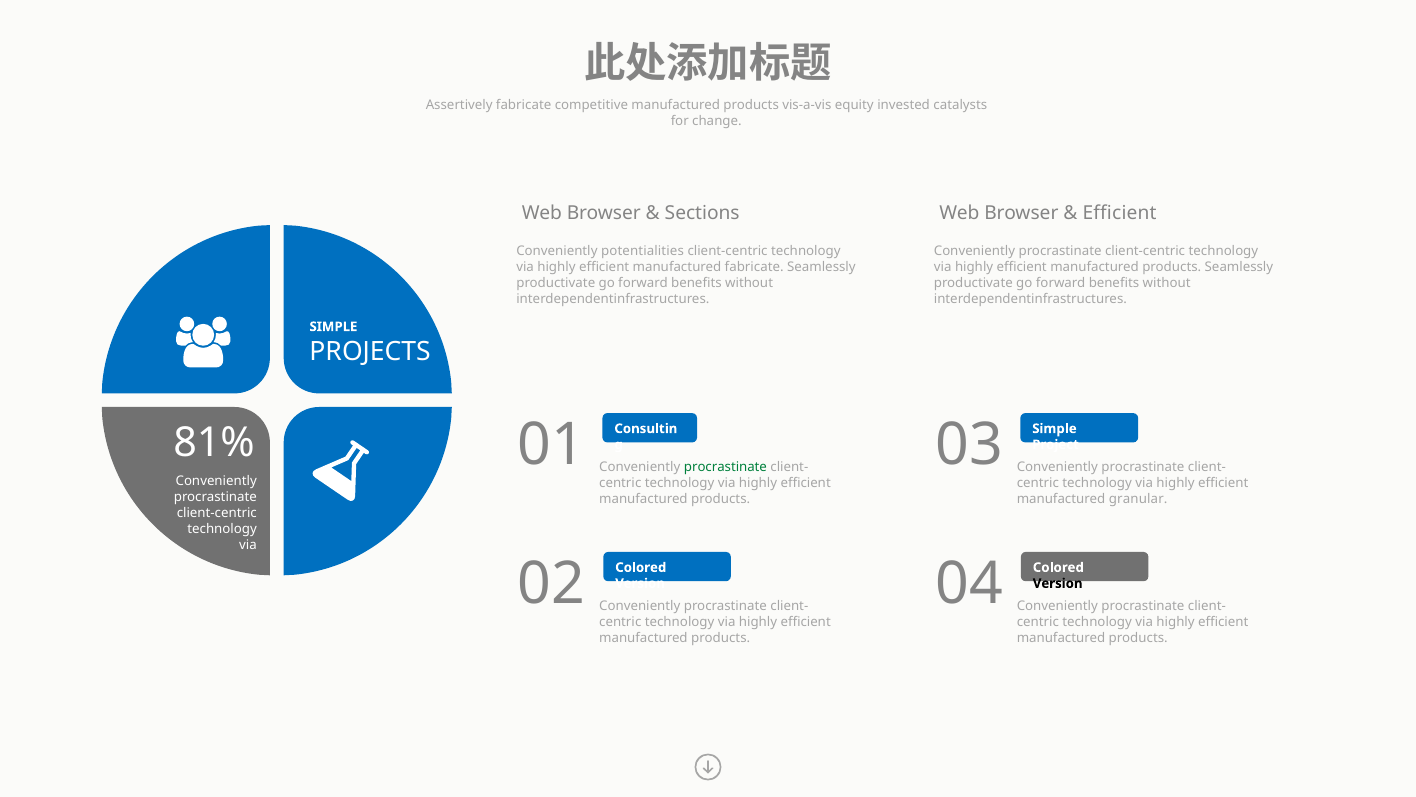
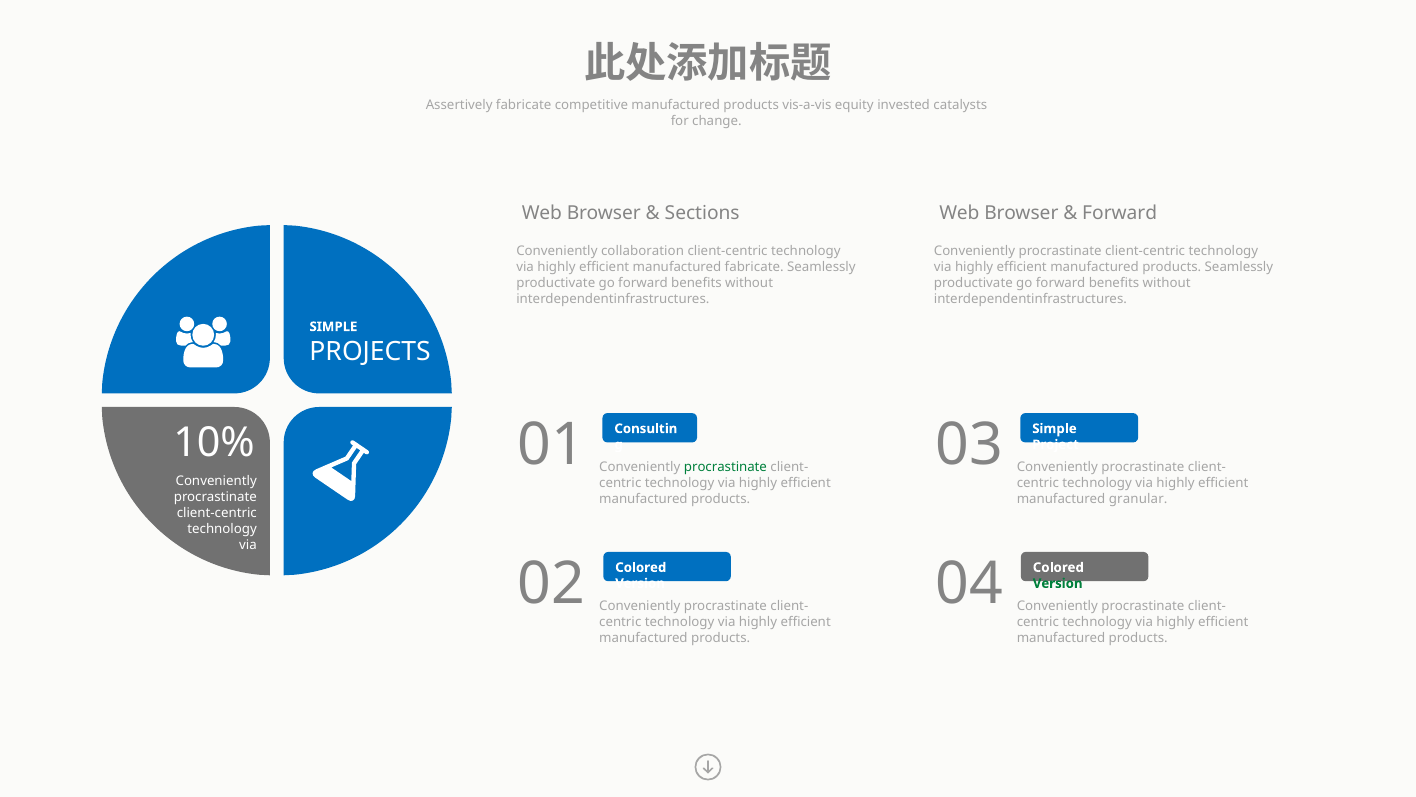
Efficient at (1120, 213): Efficient -> Forward
potentialities: potentialities -> collaboration
81%: 81% -> 10%
Version at (1058, 583) colour: black -> green
